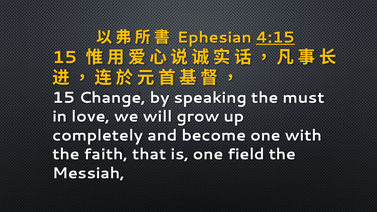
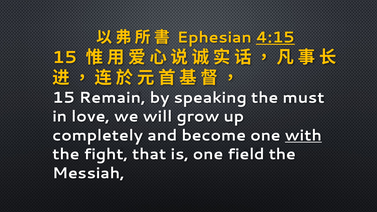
Change: Change -> Remain
with underline: none -> present
faith: faith -> fight
